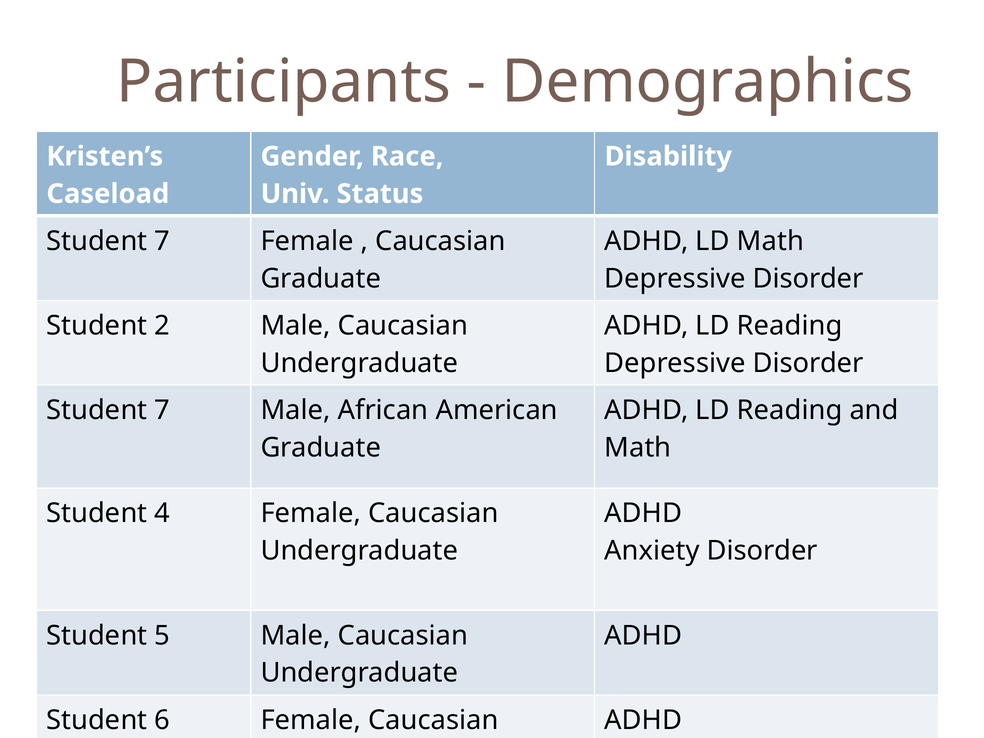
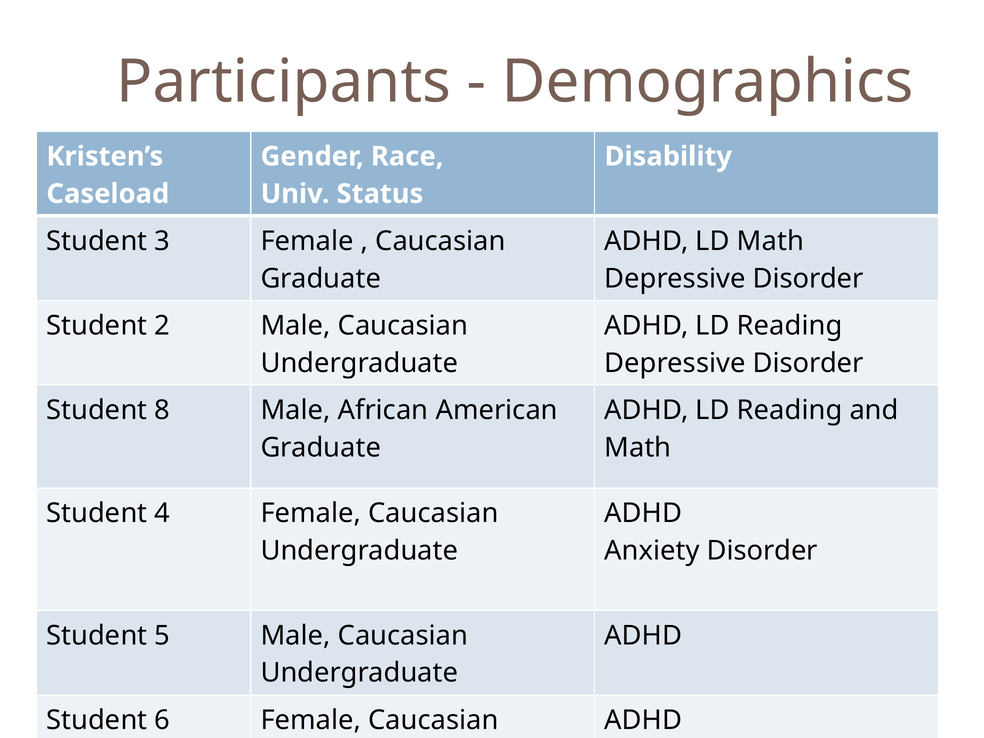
7 at (162, 241): 7 -> 3
7 at (162, 410): 7 -> 8
